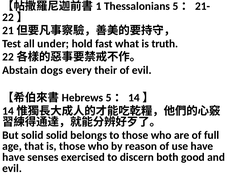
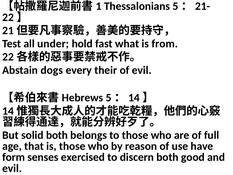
truth: truth -> from
solid solid: solid -> both
have at (14, 157): have -> form
